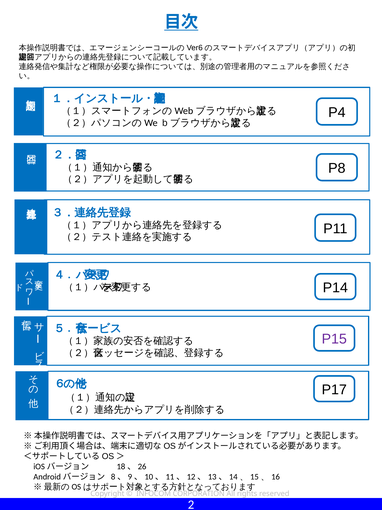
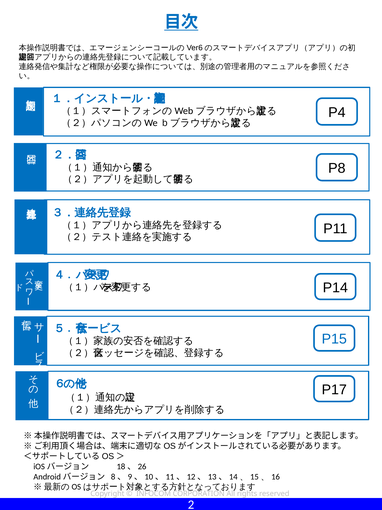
P15 colour: purple -> blue
